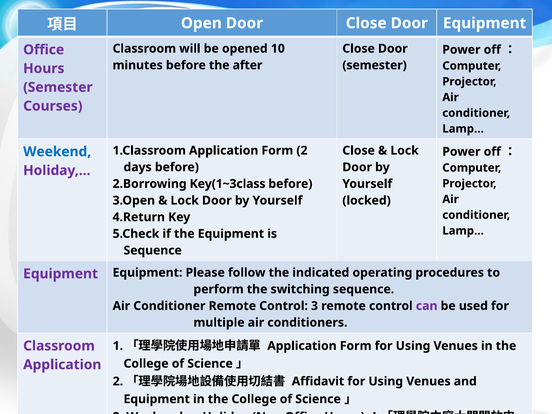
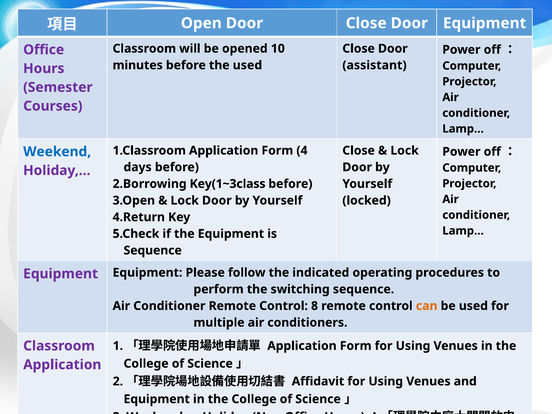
the after: after -> used
semester at (375, 65): semester -> assistant
Form 2: 2 -> 4
Control 3: 3 -> 8
can colour: purple -> orange
